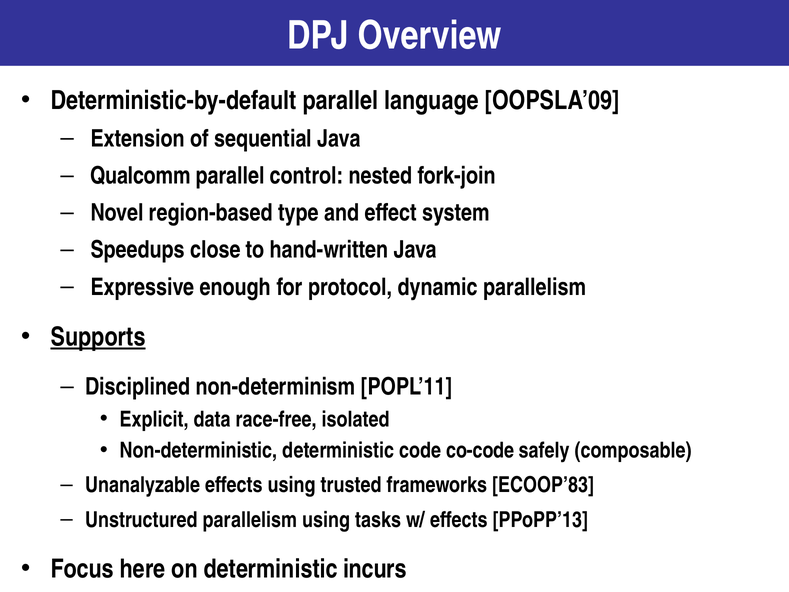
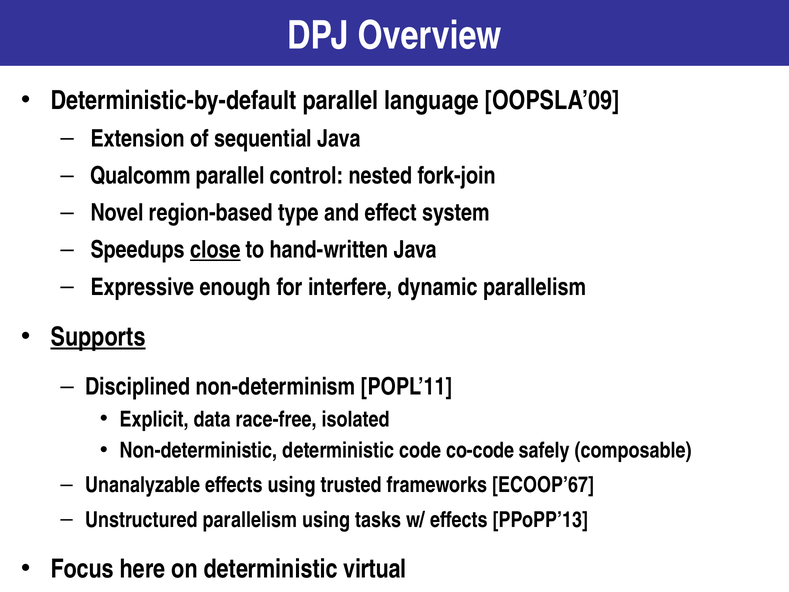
close underline: none -> present
protocol: protocol -> interfere
ECOOP’83: ECOOP’83 -> ECOOP’67
incurs: incurs -> virtual
